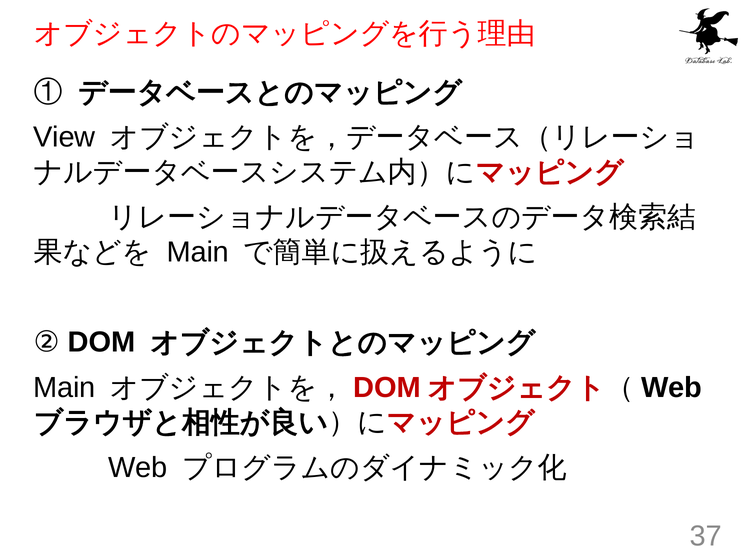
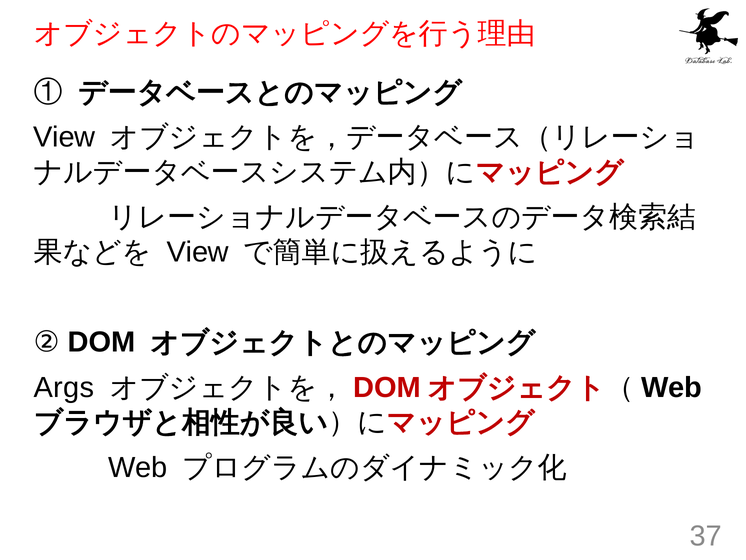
Main at (198, 252): Main -> View
Main at (64, 387): Main -> Args
